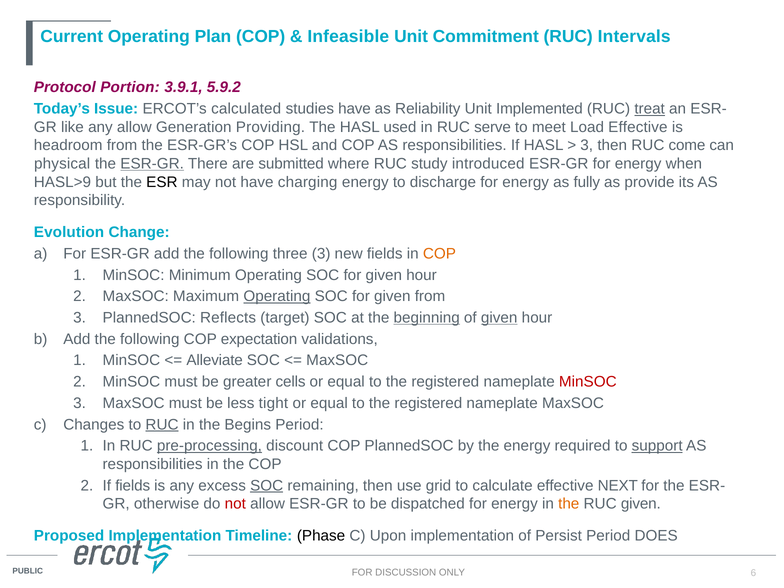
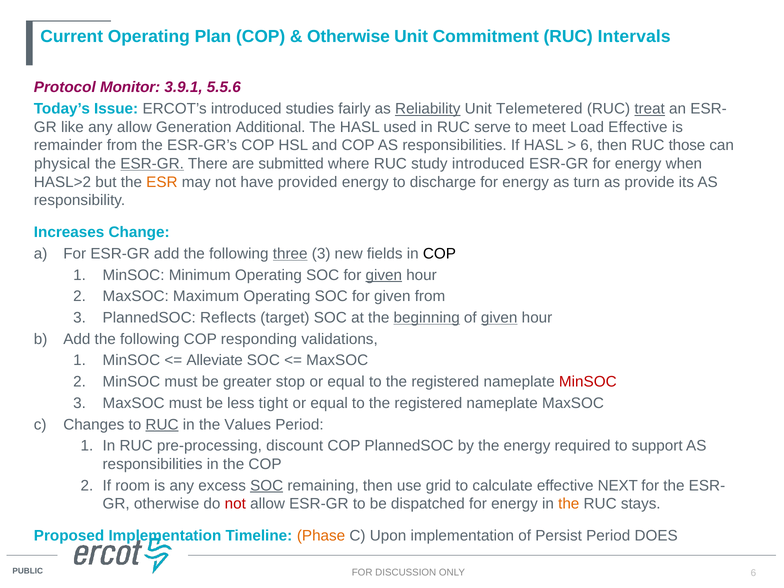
Infeasible at (348, 36): Infeasible -> Otherwise
Portion: Portion -> Monitor
5.9.2: 5.9.2 -> 5.5.6
ERCOT’s calculated: calculated -> introduced
studies have: have -> fairly
Reliability underline: none -> present
Implemented: Implemented -> Telemetered
Providing: Providing -> Additional
headroom: headroom -> remainder
3 at (587, 145): 3 -> 6
come: come -> those
HASL>9: HASL>9 -> HASL>2
ESR colour: black -> orange
charging: charging -> provided
fully: fully -> turn
Evolution: Evolution -> Increases
three underline: none -> present
COP at (439, 254) colour: orange -> black
given at (384, 275) underline: none -> present
Operating at (277, 296) underline: present -> none
expectation: expectation -> responding
cells: cells -> stop
Begins: Begins -> Values
pre-processing underline: present -> none
support underline: present -> none
If fields: fields -> room
RUC given: given -> stays
Phase colour: black -> orange
